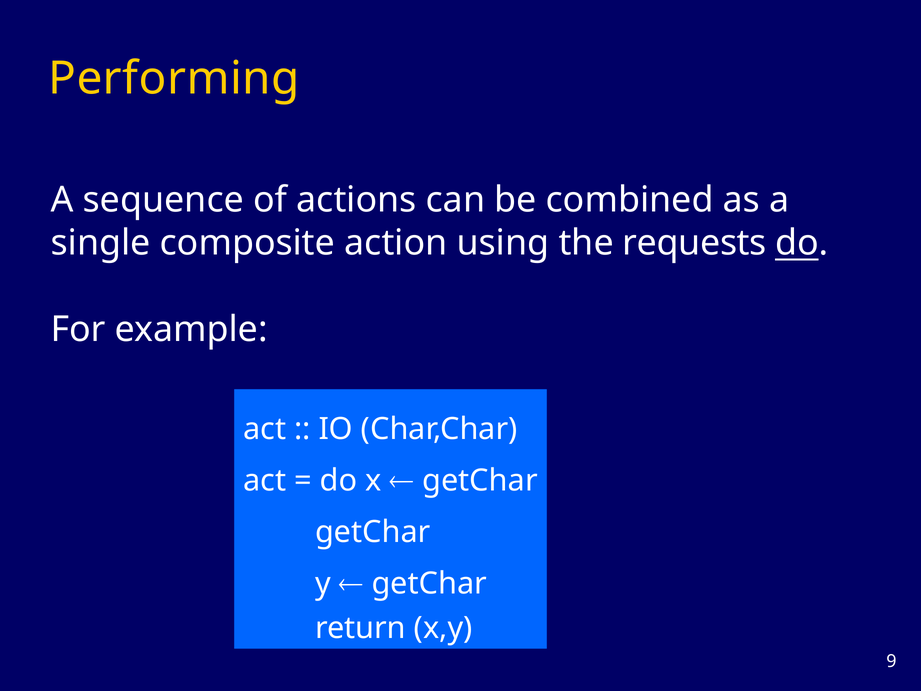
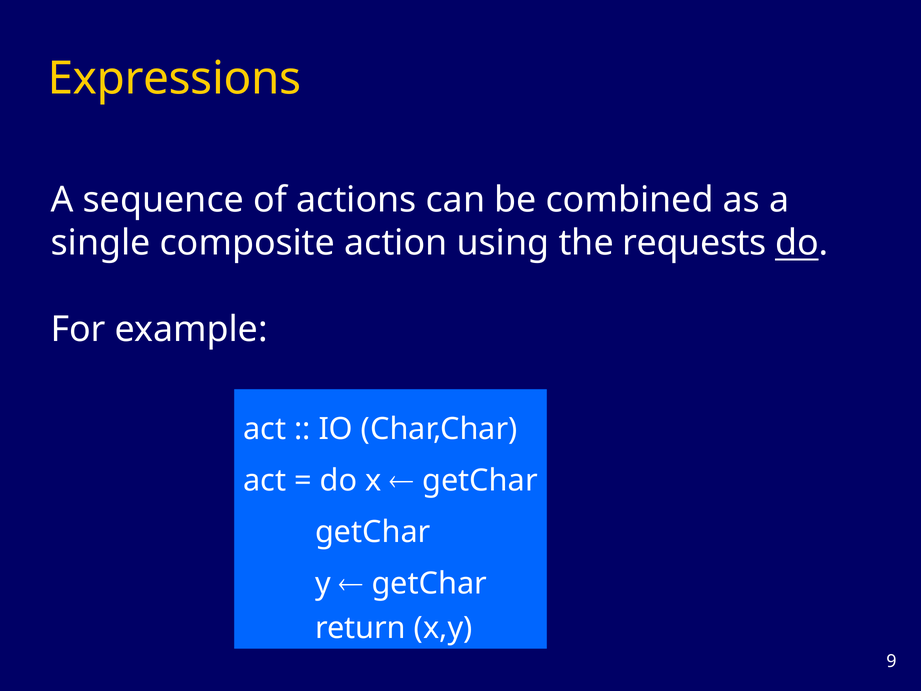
Performing: Performing -> Expressions
